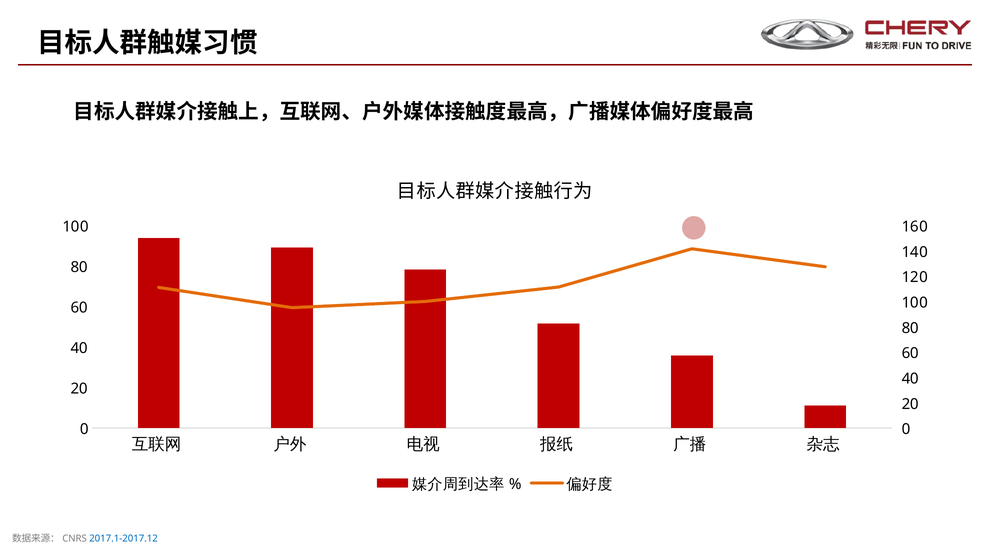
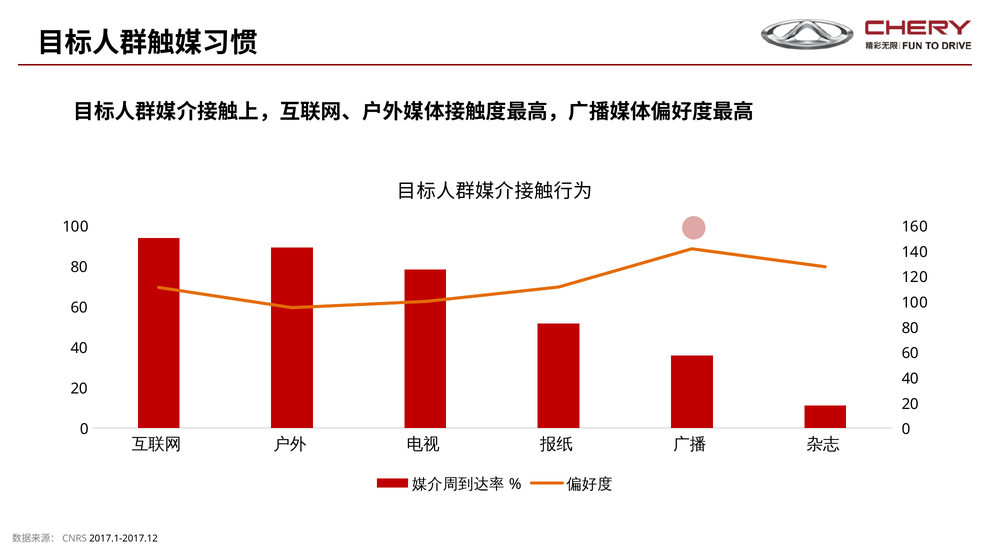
2017.1-2017.12 colour: blue -> black
